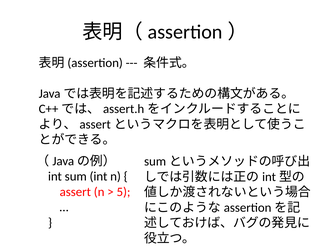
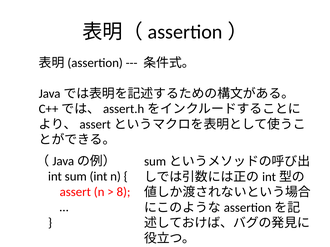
5: 5 -> 8
